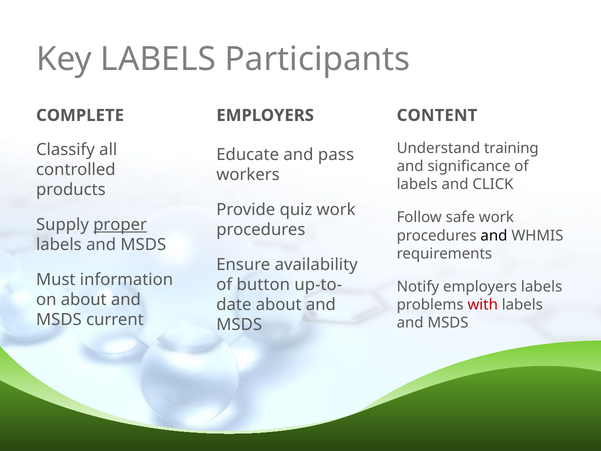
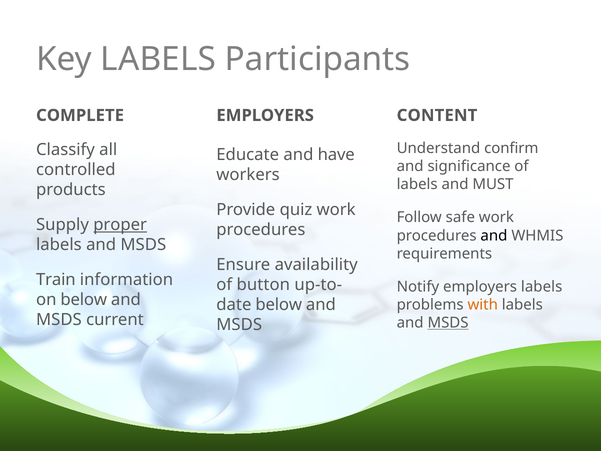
training: training -> confirm
pass: pass -> have
CLICK: CLICK -> MUST
Must: Must -> Train
on about: about -> below
about at (279, 305): about -> below
with colour: red -> orange
MSDS at (448, 323) underline: none -> present
